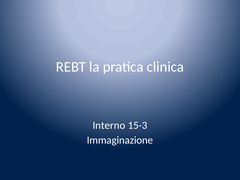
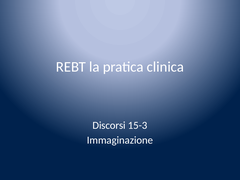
Interno: Interno -> Discorsi
